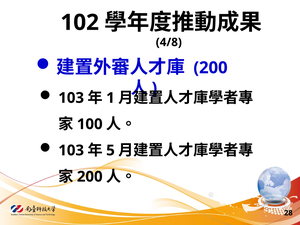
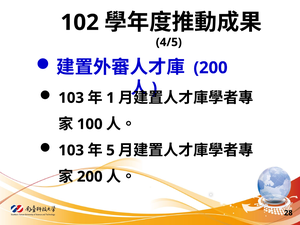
4/8: 4/8 -> 4/5
